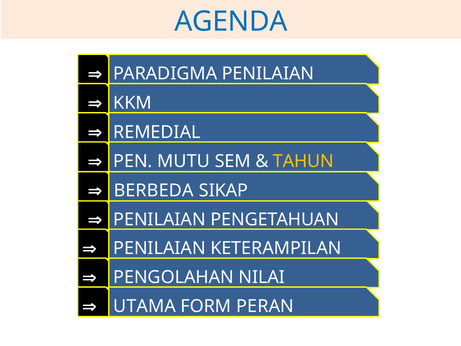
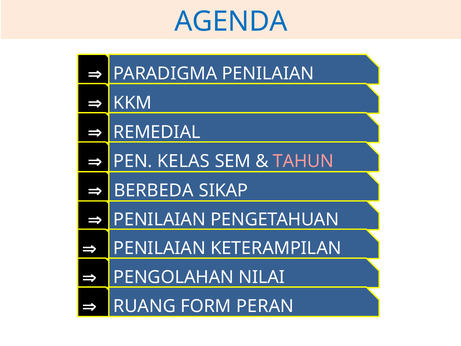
MUTU: MUTU -> KELAS
TAHUN colour: yellow -> pink
UTAMA: UTAMA -> RUANG
